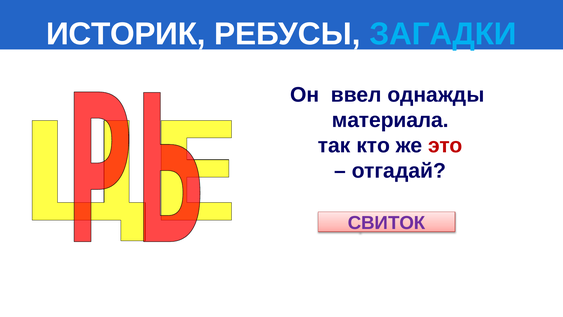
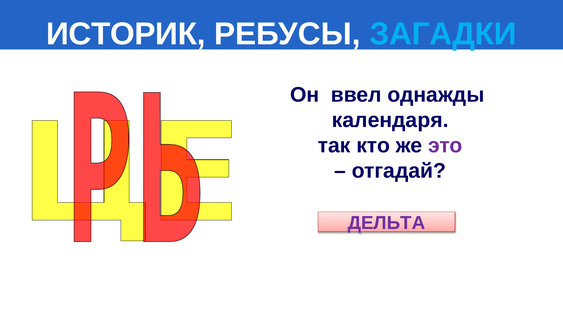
материала: материала -> календаря
это colour: red -> purple
СВИТОК: СВИТОК -> ДЕЛЬТА
